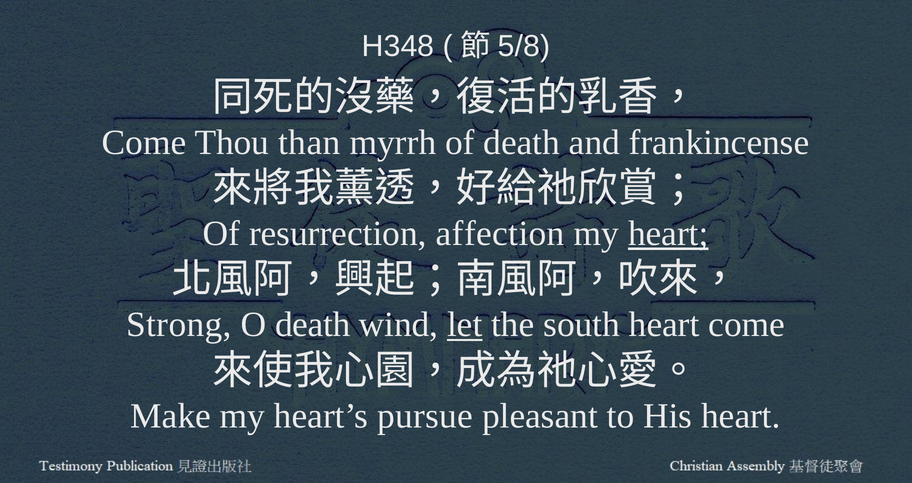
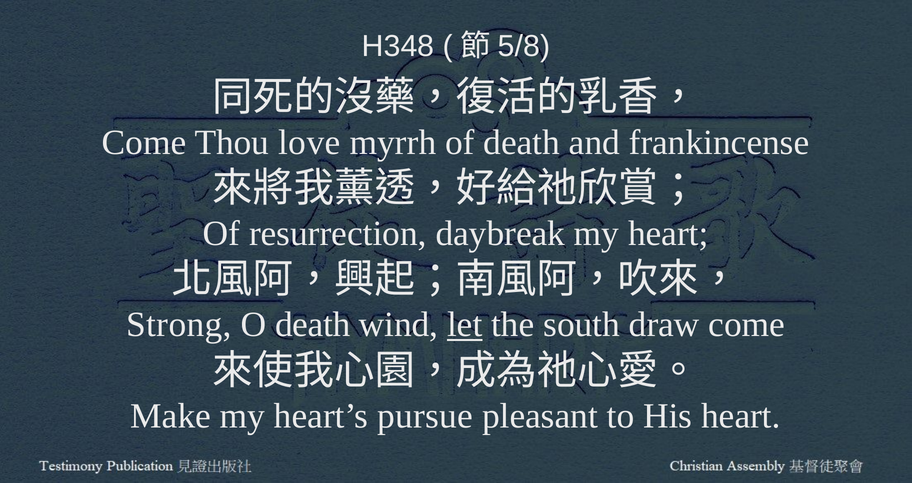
than: than -> love
affection: affection -> daybreak
heart at (668, 234) underline: present -> none
south heart: heart -> draw
